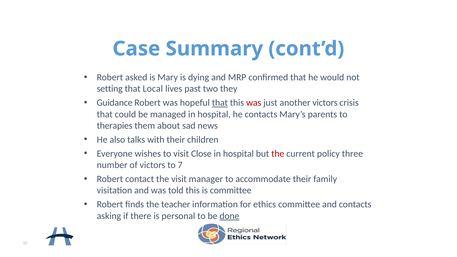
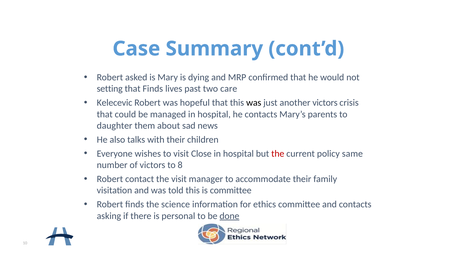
that Local: Local -> Finds
they: they -> care
Guidance: Guidance -> Kelecevic
that at (220, 103) underline: present -> none
was at (254, 103) colour: red -> black
therapies: therapies -> daughter
three: three -> same
7: 7 -> 8
teacher: teacher -> science
